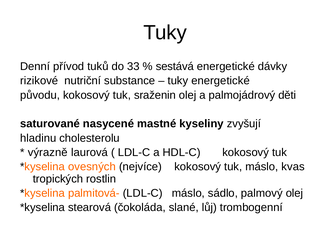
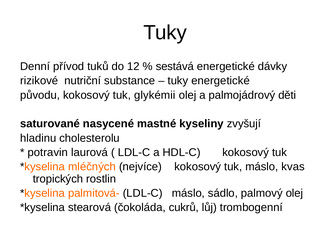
33: 33 -> 12
sraženin: sraženin -> glykémii
výrazně: výrazně -> potravin
ovesných: ovesných -> mléčných
slané: slané -> cukrů
